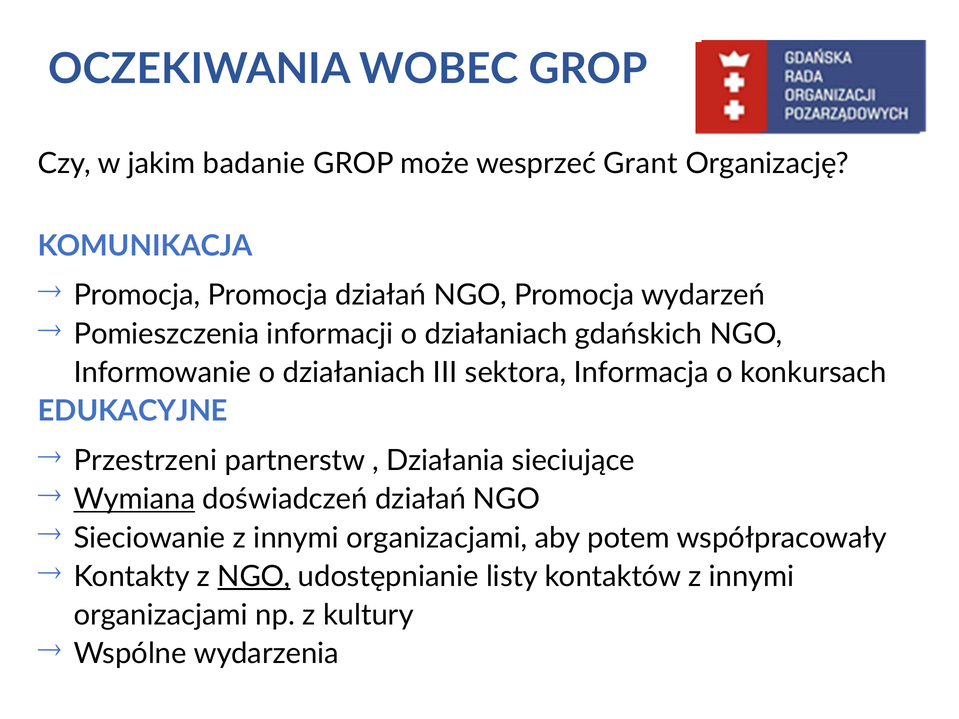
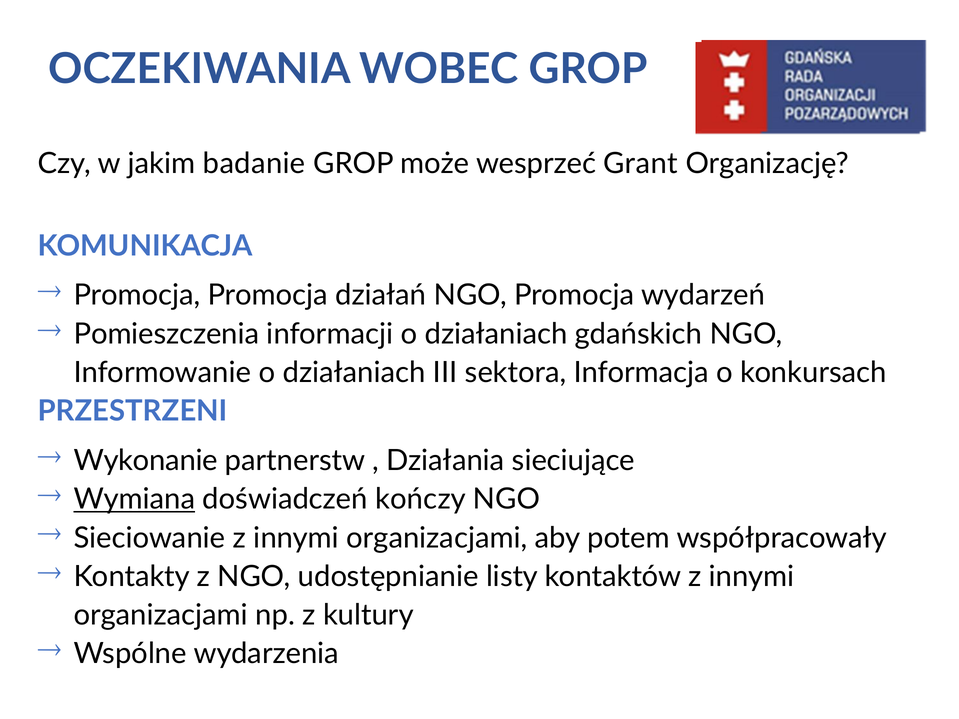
EDUKACYJNE: EDUKACYJNE -> PRZESTRZENI
Przestrzeni: Przestrzeni -> Wykonanie
doświadczeń działań: działań -> kończy
NGO at (254, 577) underline: present -> none
